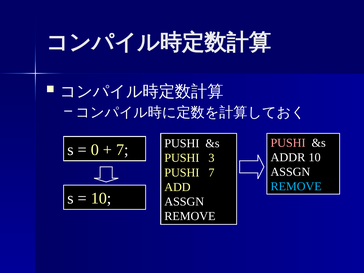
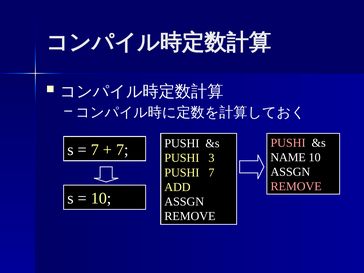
0 at (95, 150): 0 -> 7
ADDR: ADDR -> NAME
REMOVE at (296, 186) colour: light blue -> pink
